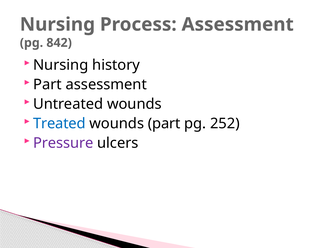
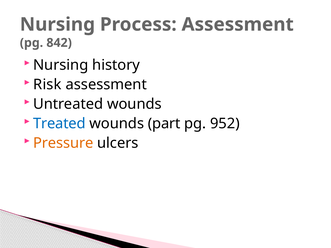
Part at (47, 85): Part -> Risk
252: 252 -> 952
Pressure colour: purple -> orange
